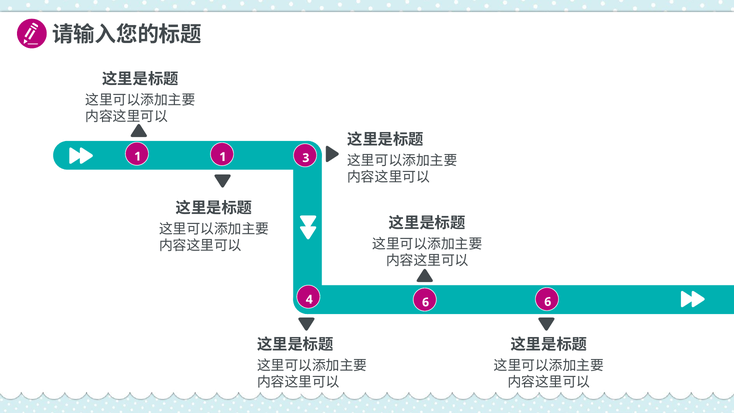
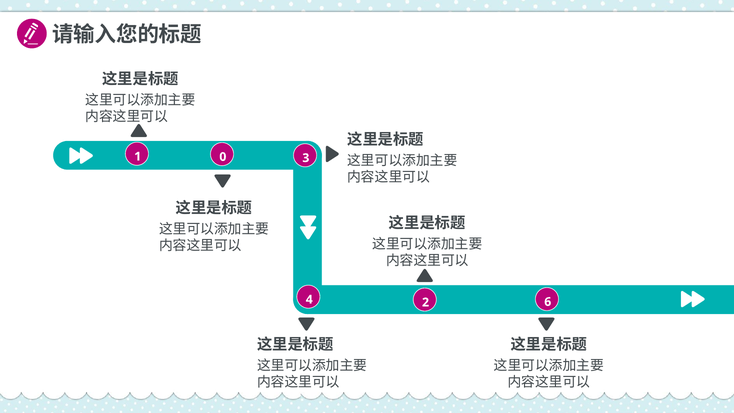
1 1: 1 -> 0
4 6: 6 -> 2
